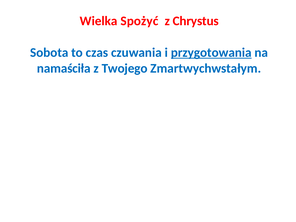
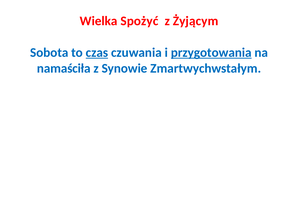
Chrystus: Chrystus -> Żyjącym
czas underline: none -> present
Twojego: Twojego -> Synowie
